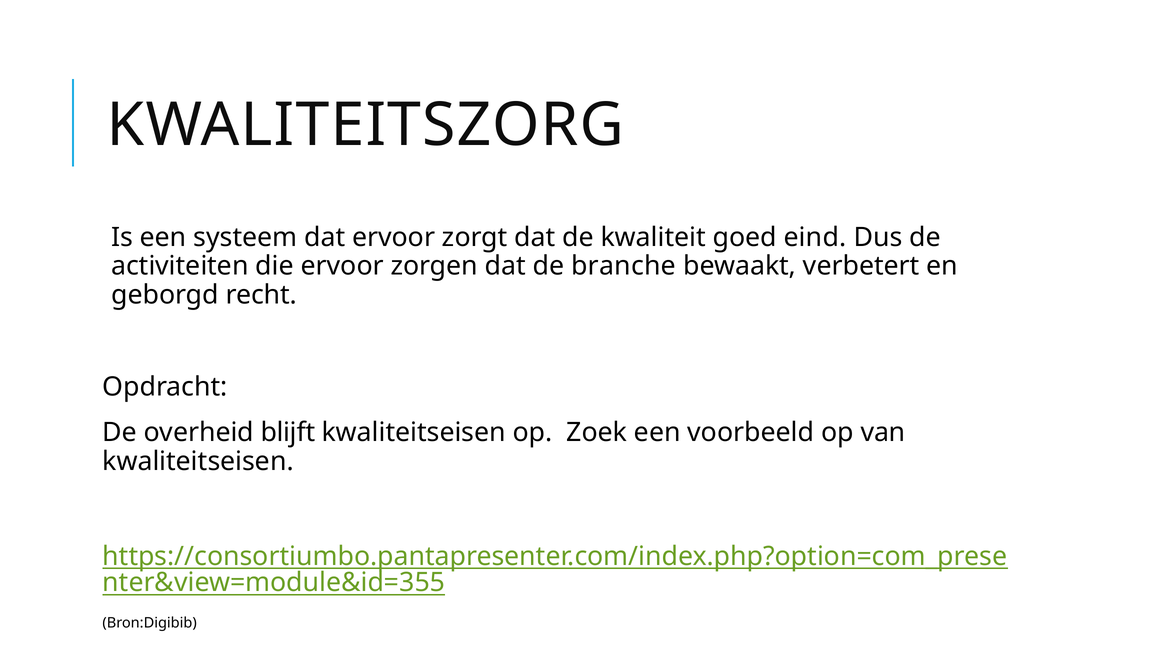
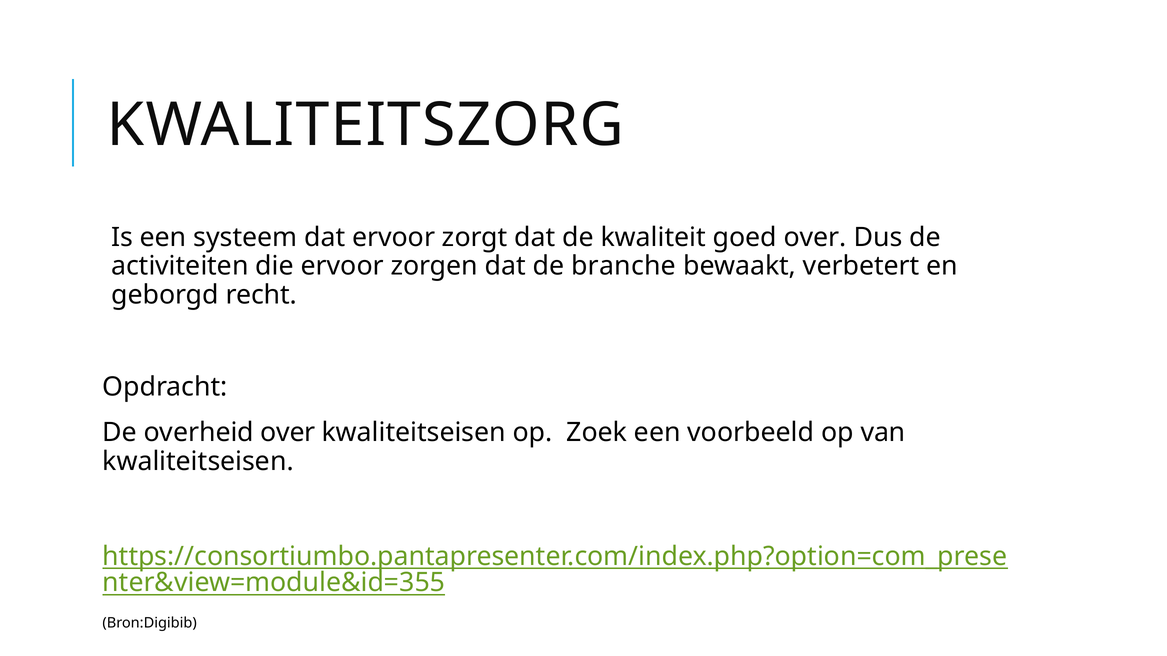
goed eind: eind -> over
overheid blijft: blijft -> over
